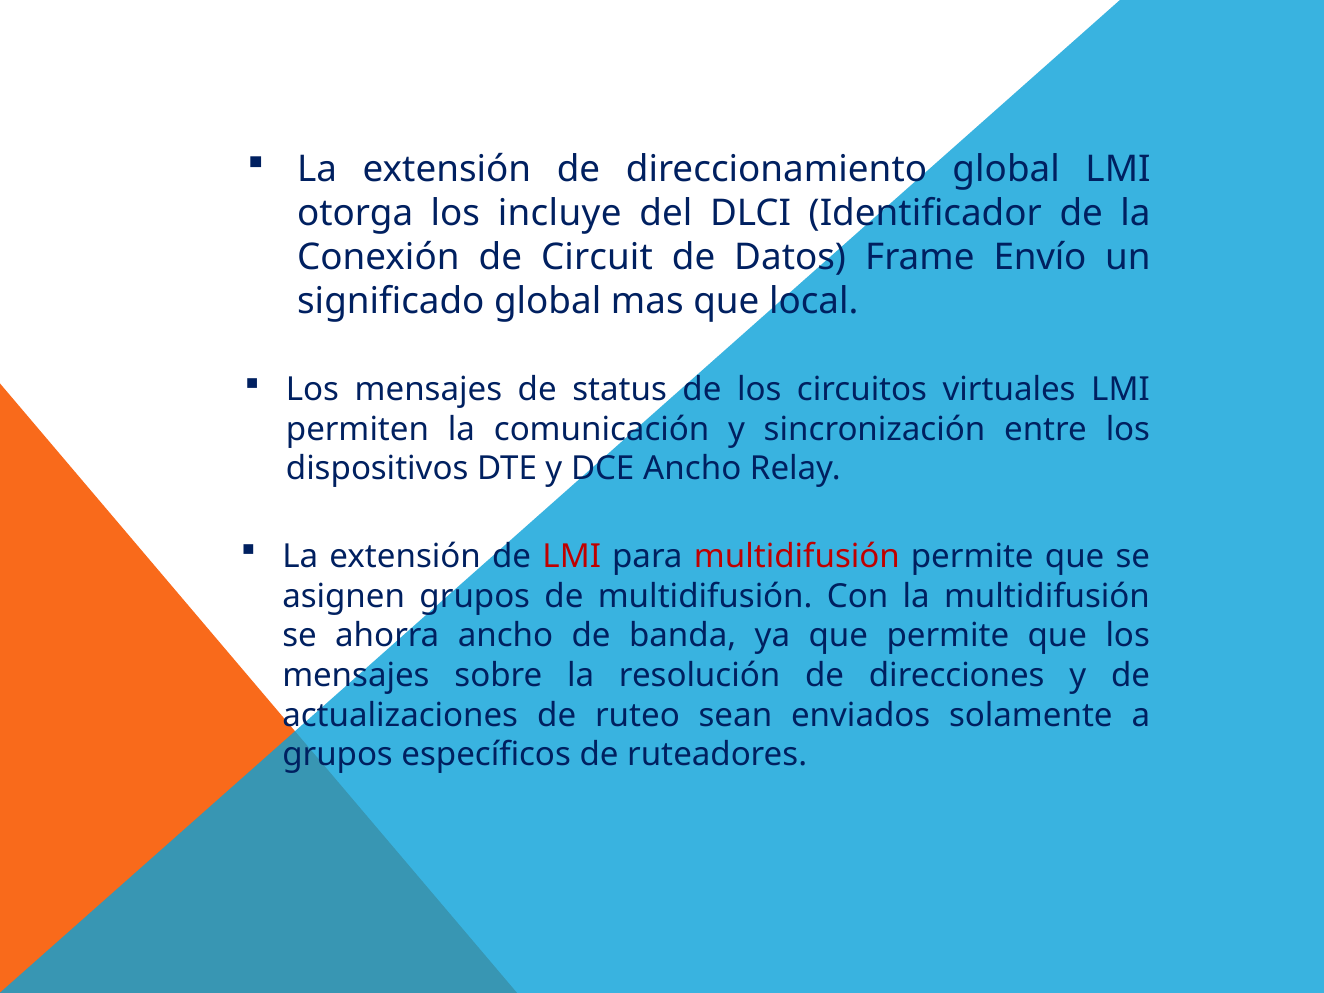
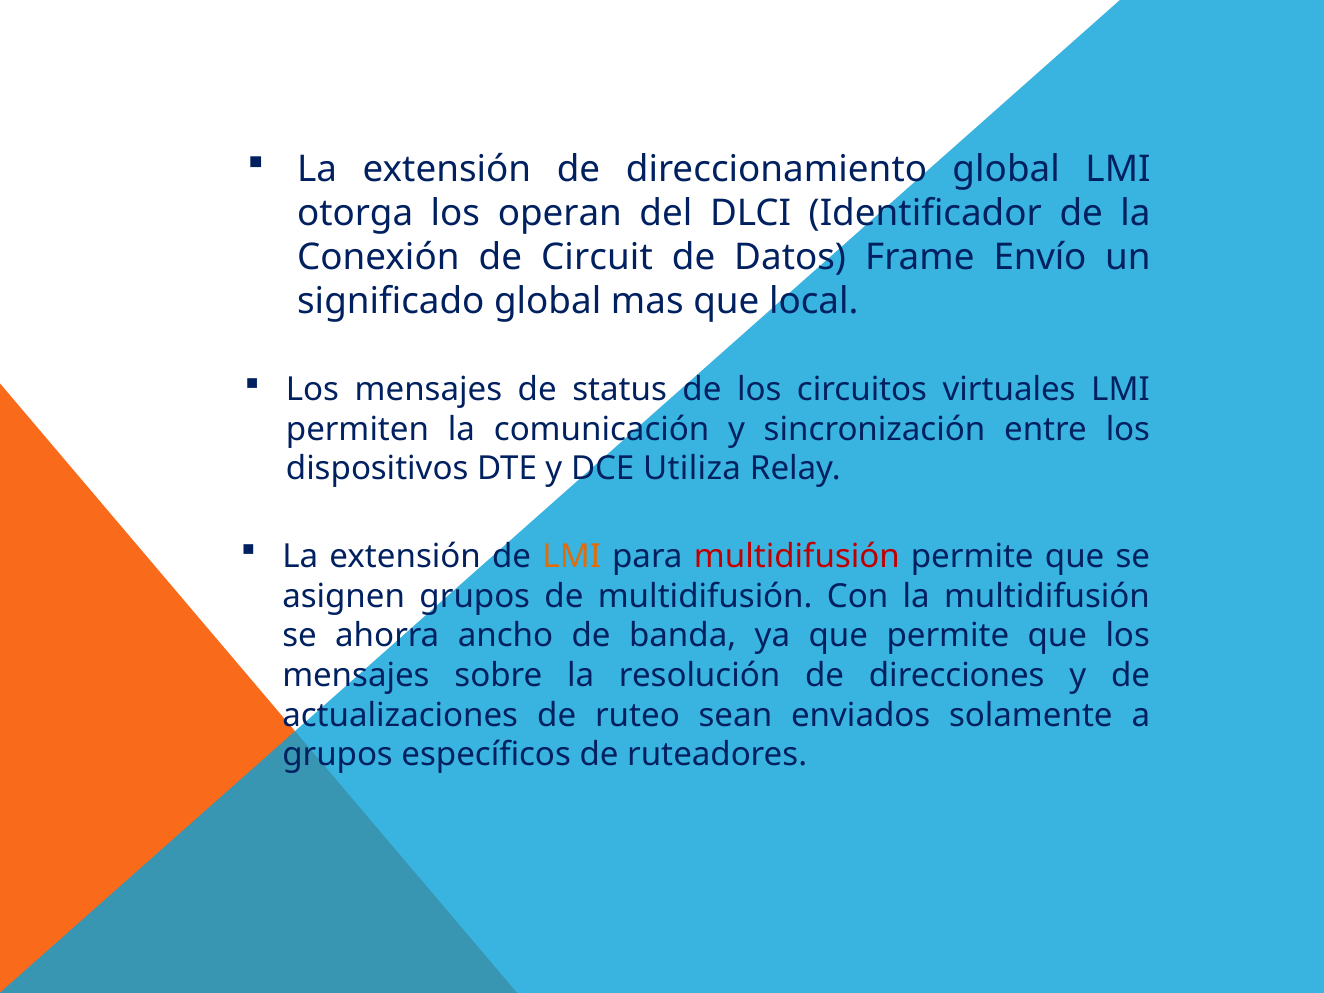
incluye: incluye -> operan
DCE Ancho: Ancho -> Utiliza
LMI at (572, 556) colour: red -> orange
